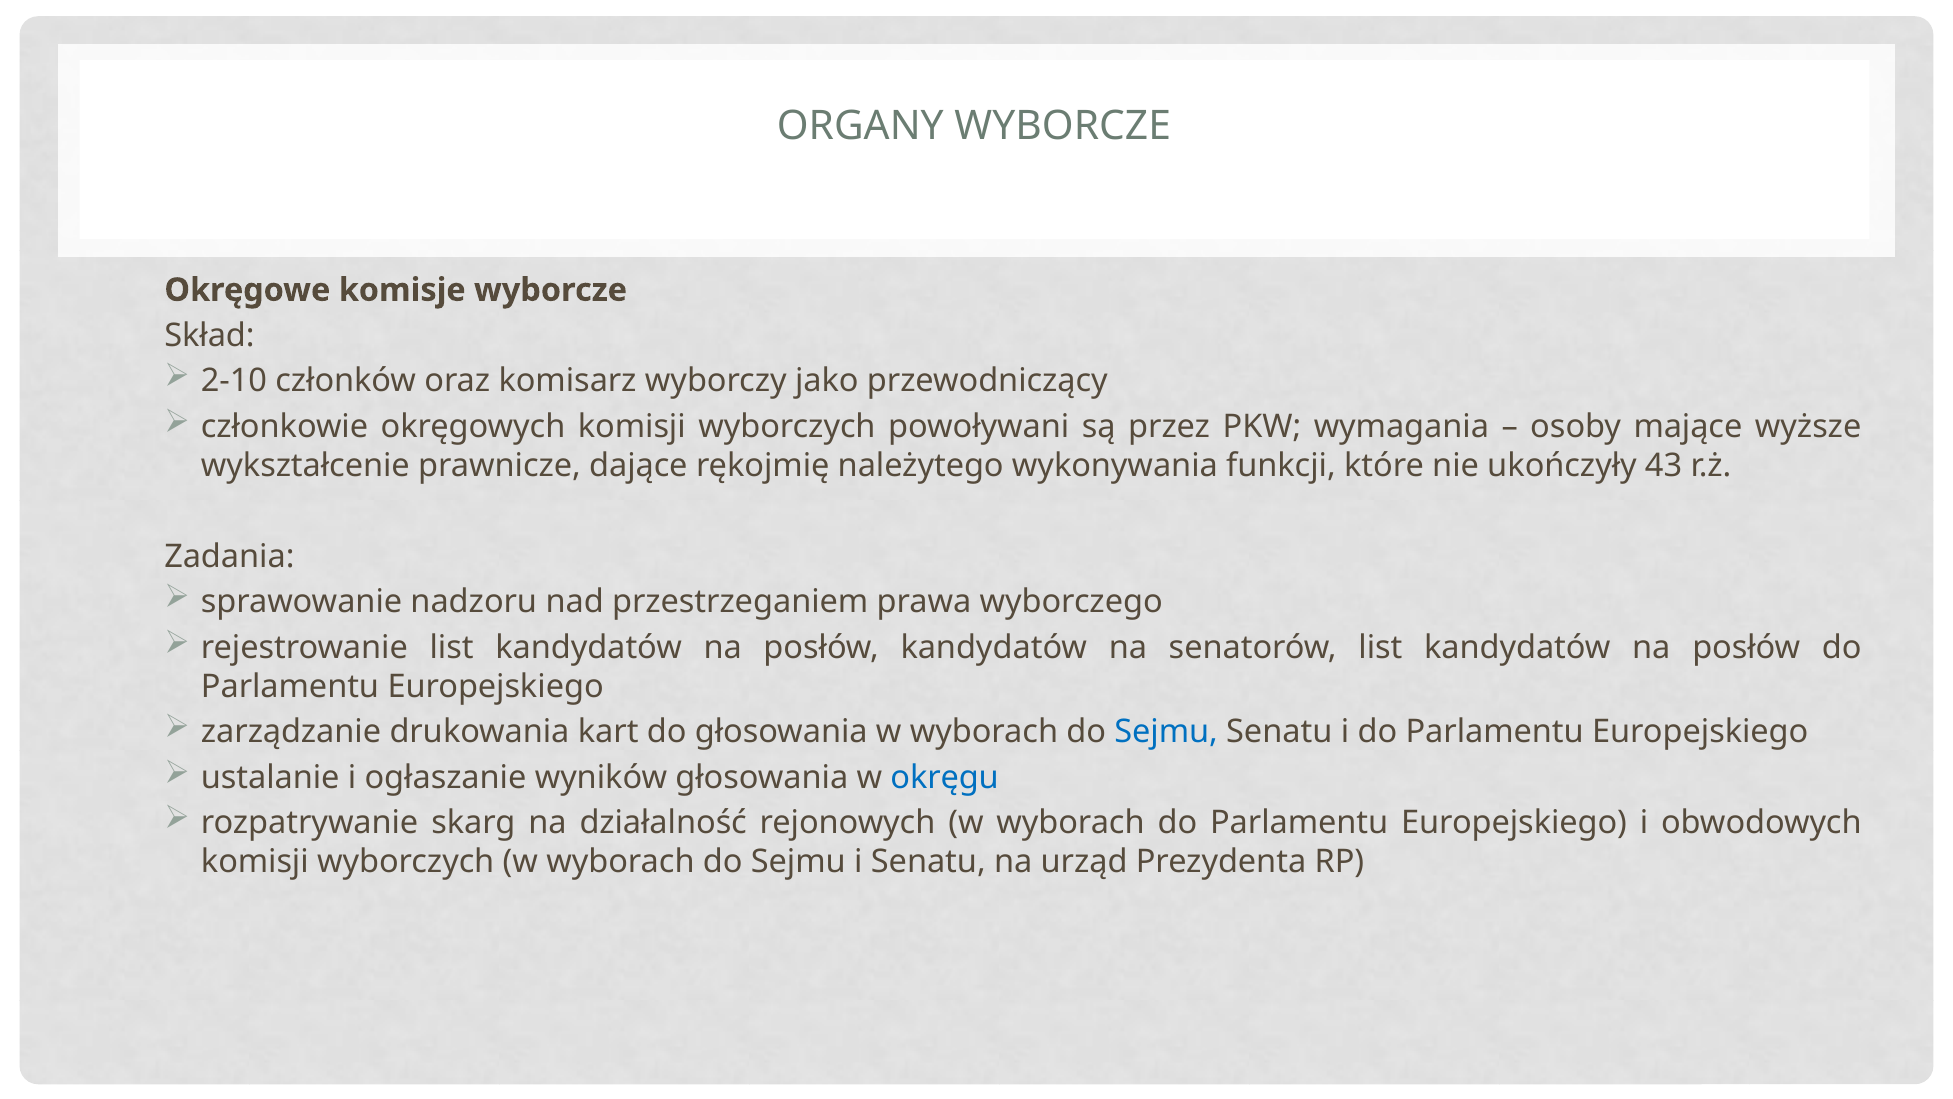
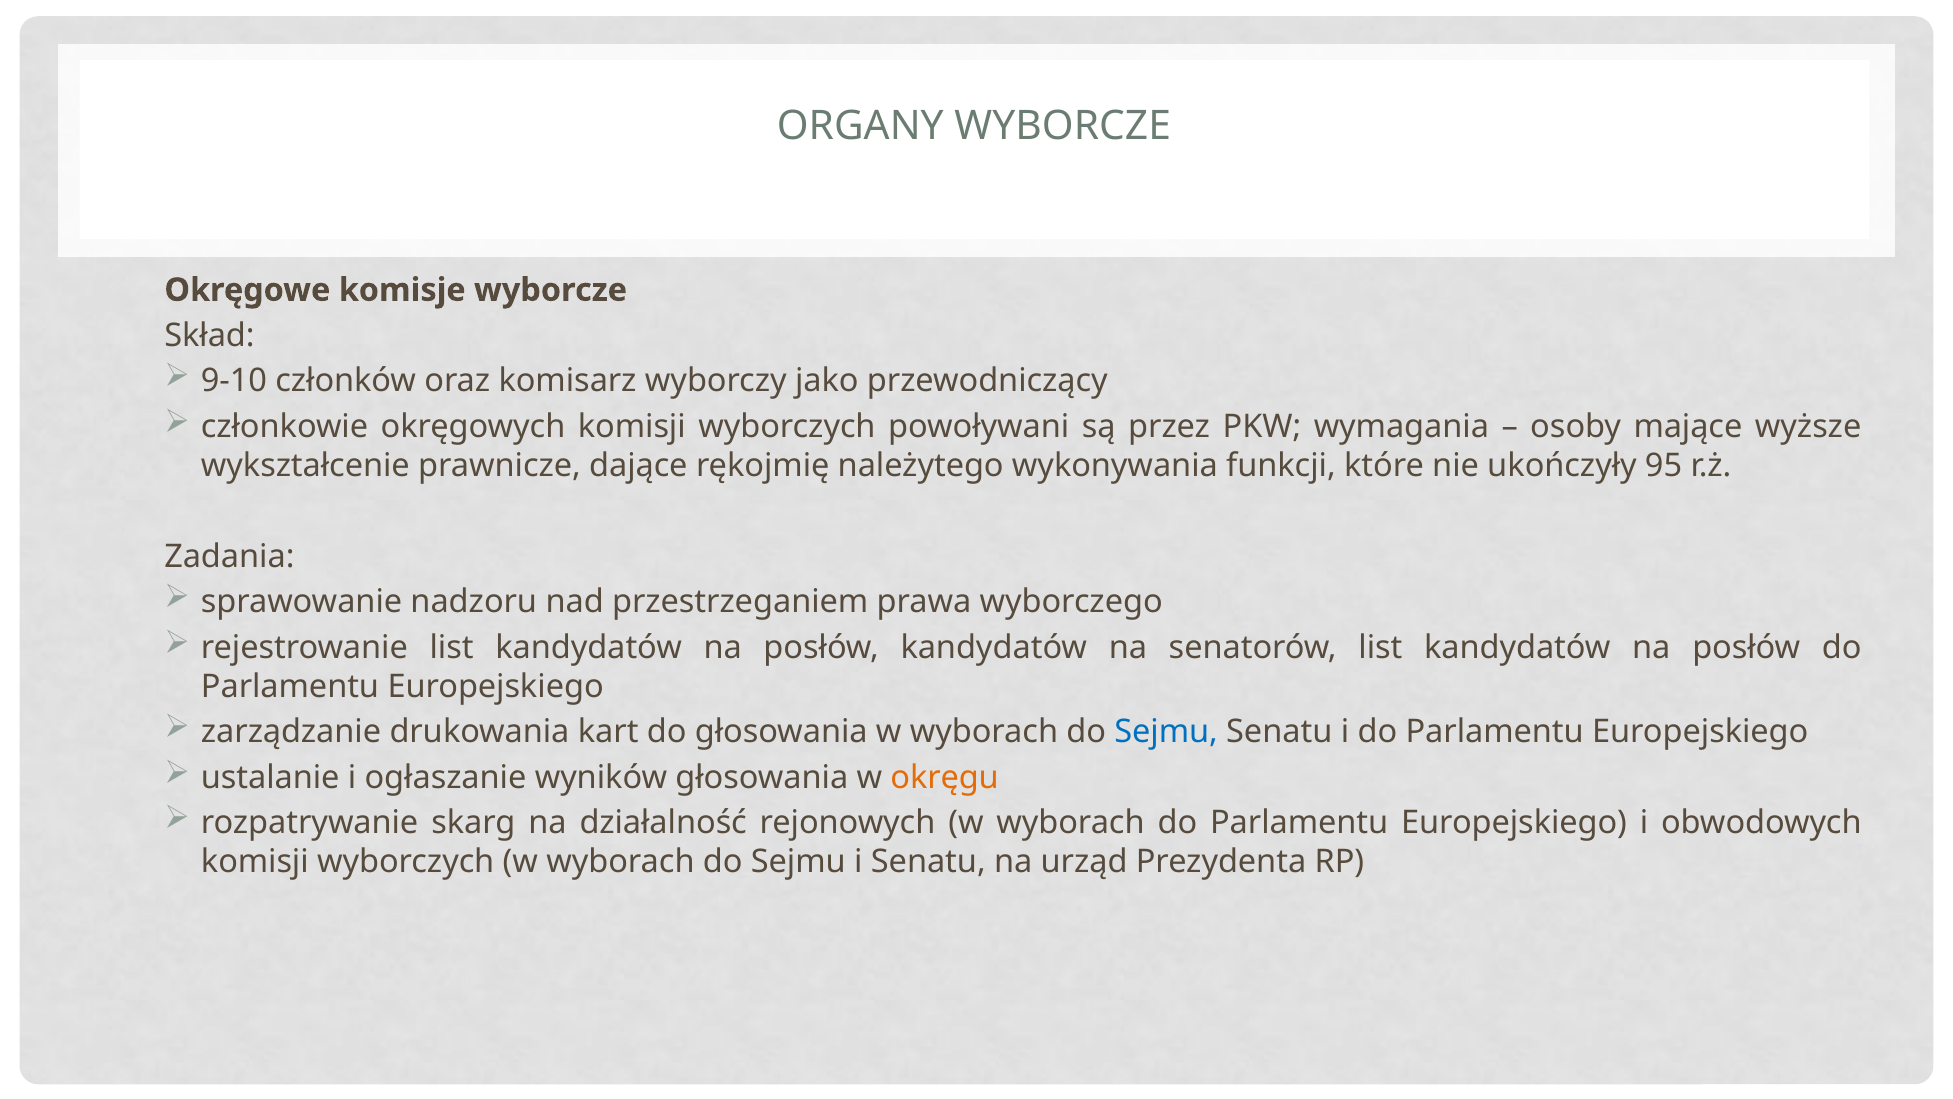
2-10: 2-10 -> 9-10
43: 43 -> 95
okręgu colour: blue -> orange
